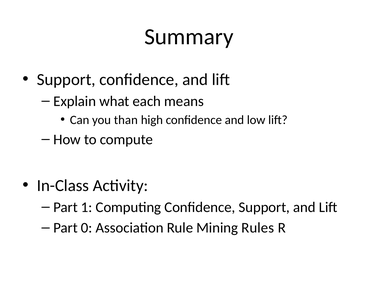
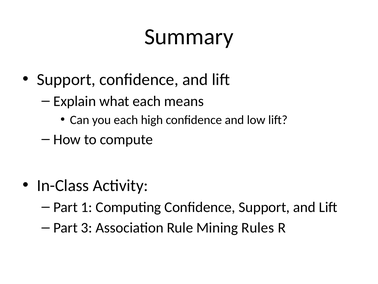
you than: than -> each
0: 0 -> 3
